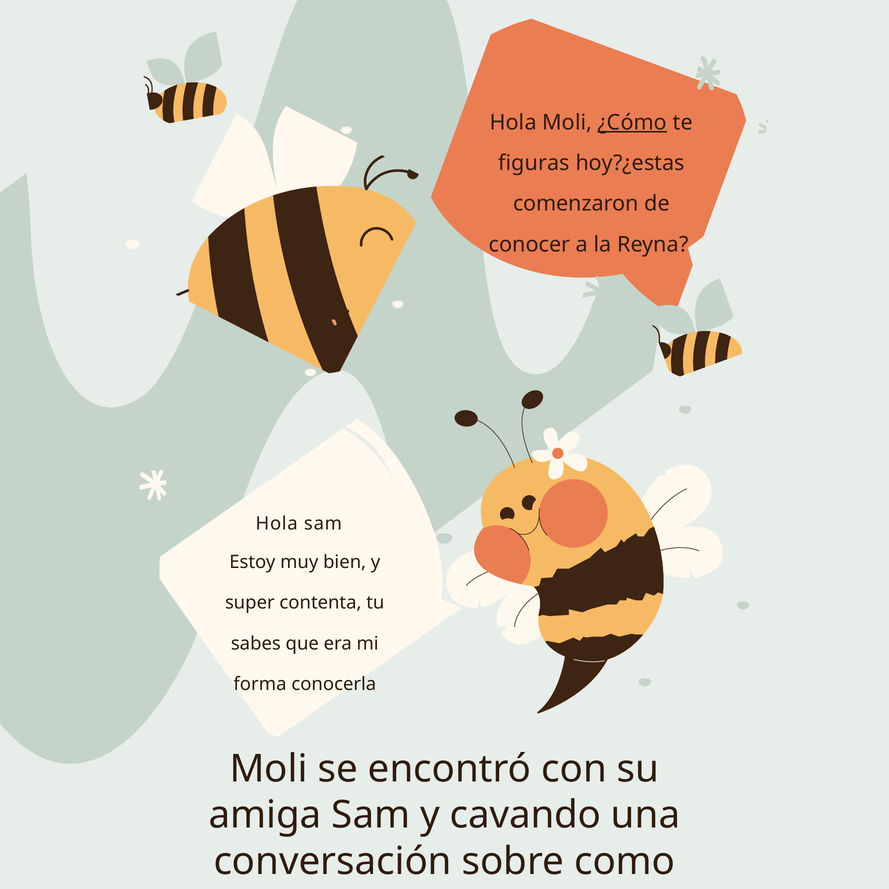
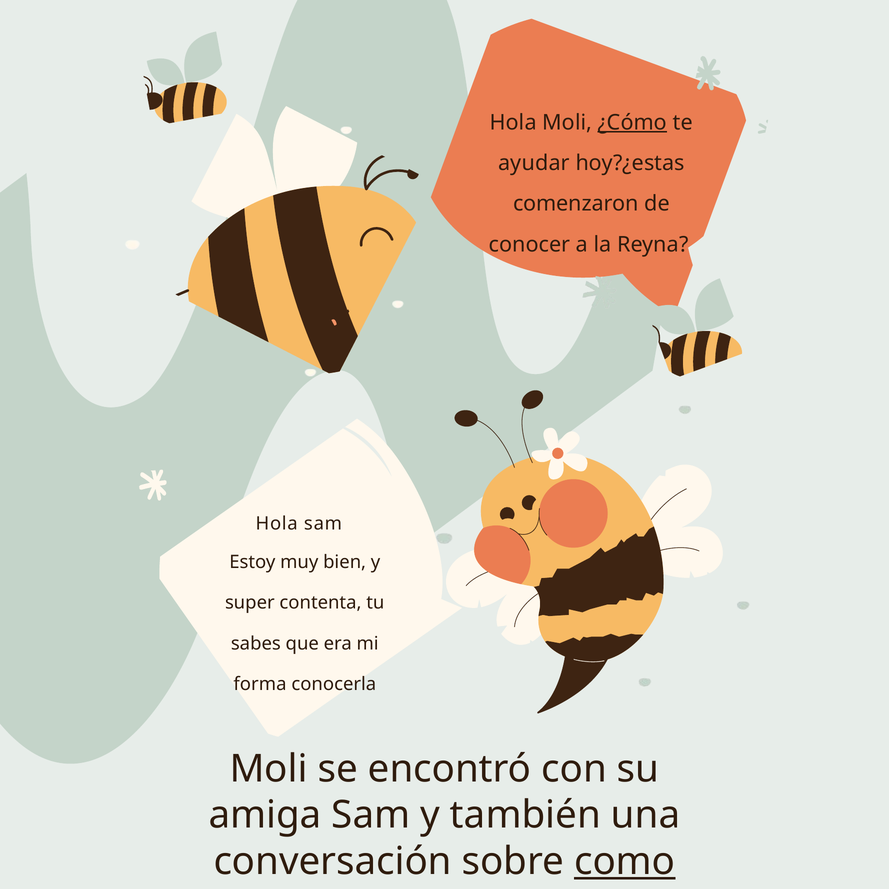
figuras: figuras -> ayudar
cavando: cavando -> también
como underline: none -> present
